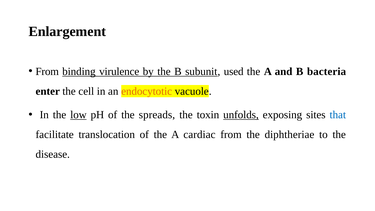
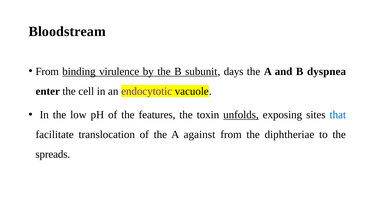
Enlargement: Enlargement -> Bloodstream
used: used -> days
bacteria: bacteria -> dyspnea
endocytotic colour: orange -> purple
low underline: present -> none
spreads: spreads -> features
cardiac: cardiac -> against
disease: disease -> spreads
